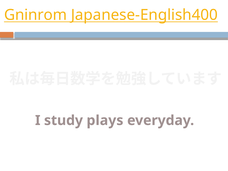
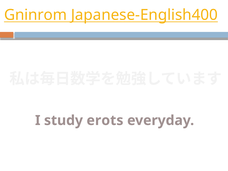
plays: plays -> erots
